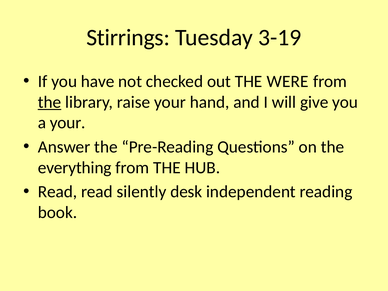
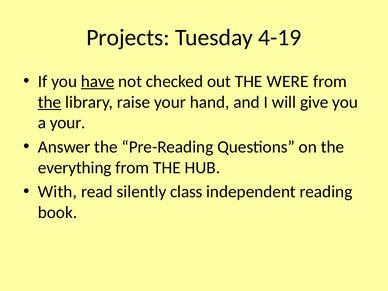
Stirrings: Stirrings -> Projects
3-19: 3-19 -> 4-19
have underline: none -> present
Read at (58, 192): Read -> With
desk: desk -> class
